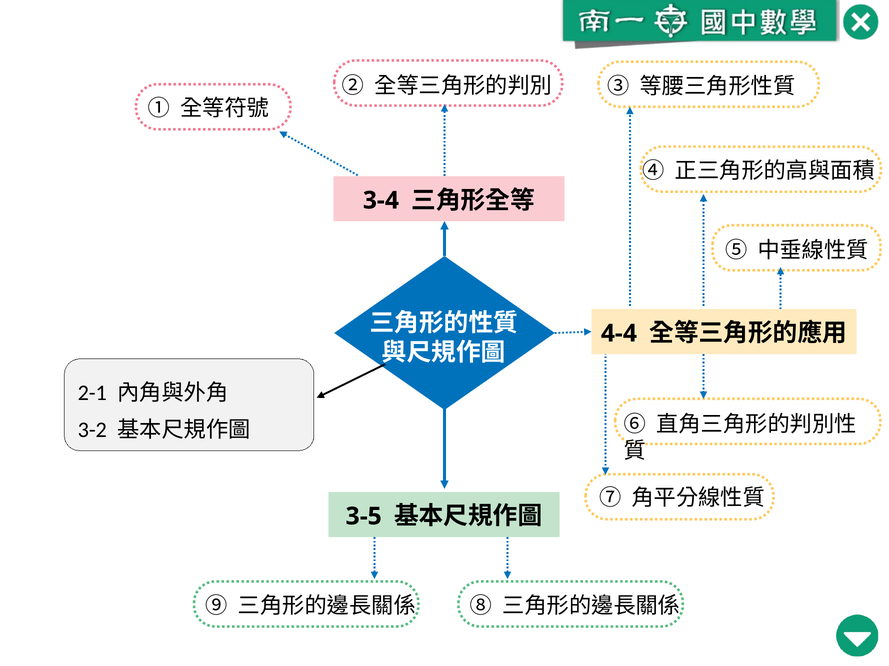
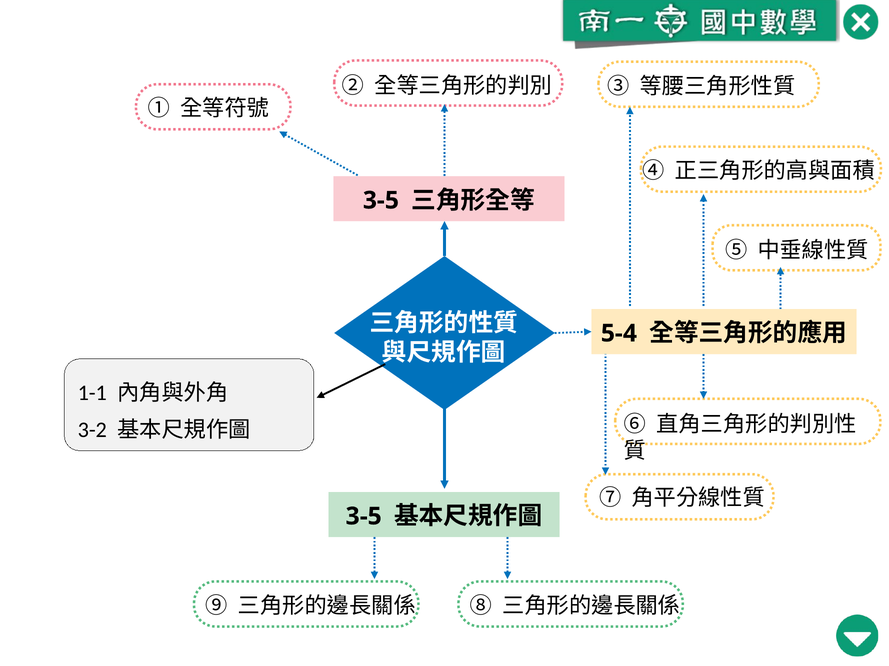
3-4 at (381, 201): 3-4 -> 3-5
4-4: 4-4 -> 5-4
2-1: 2-1 -> 1-1
